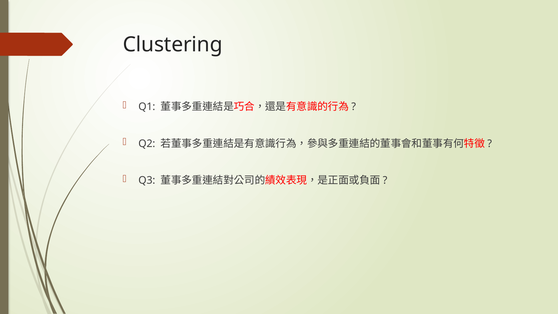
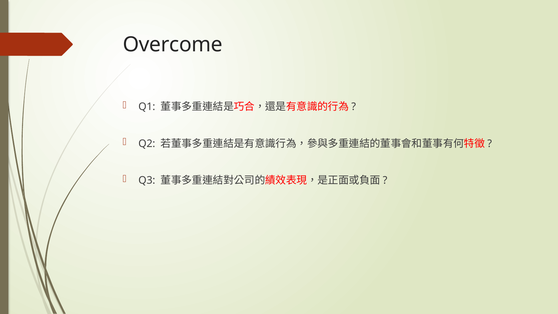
Clustering: Clustering -> Overcome
